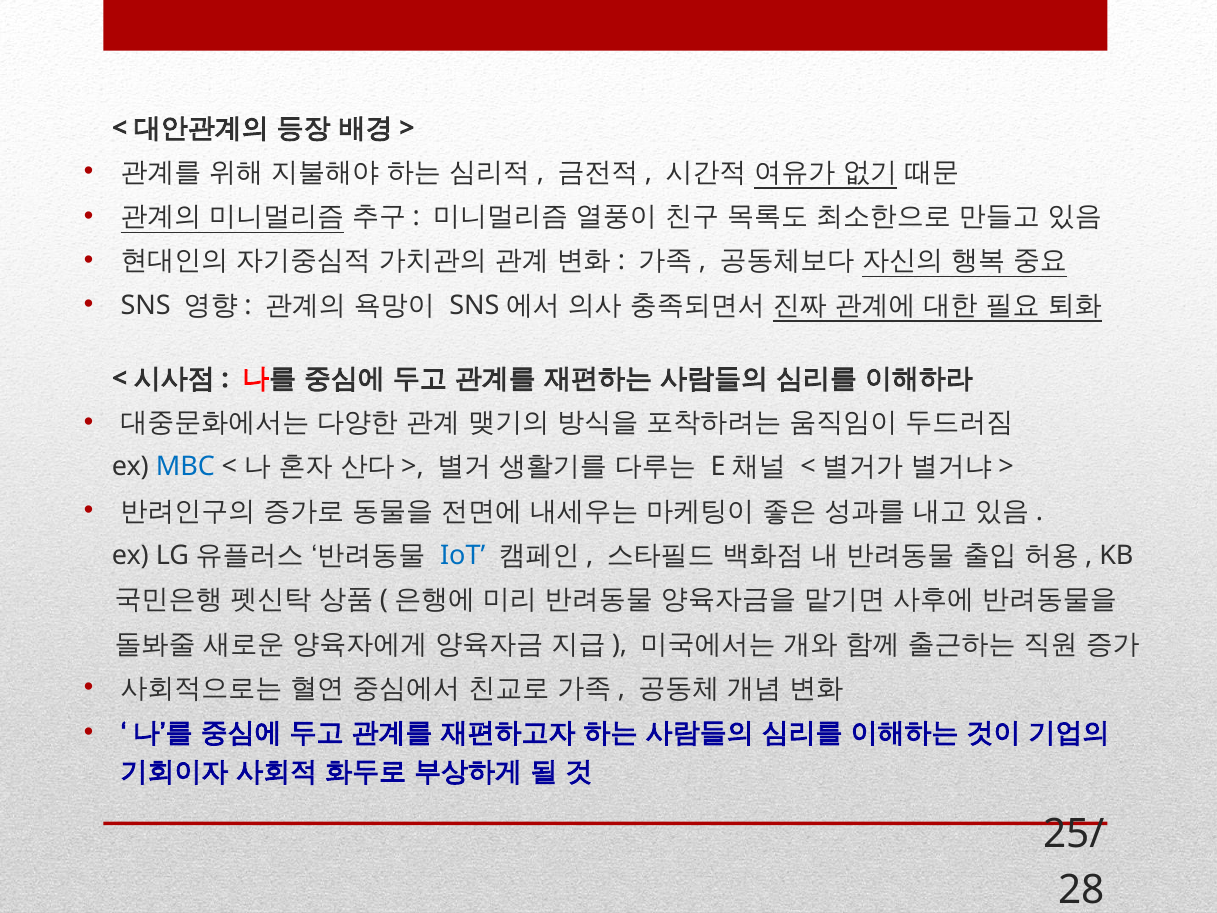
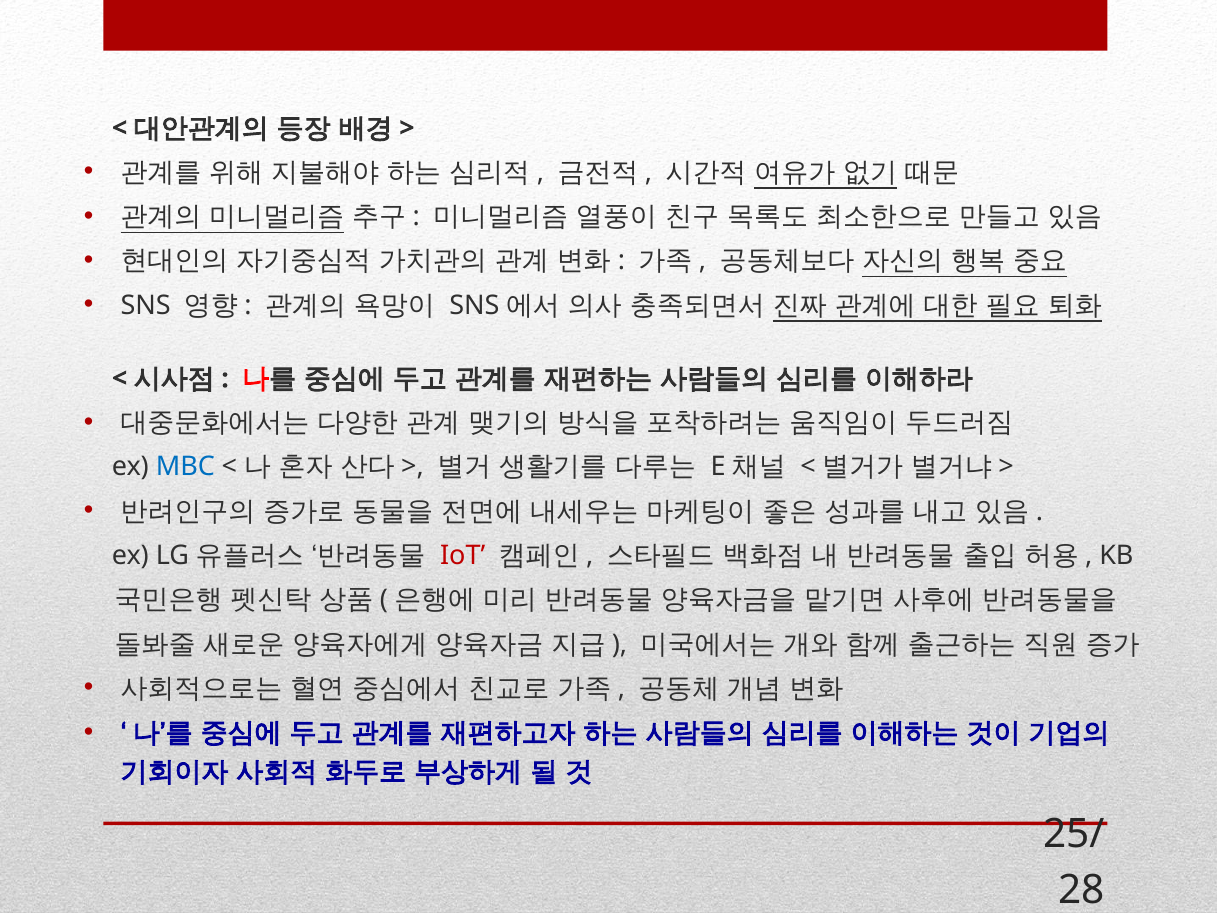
IoT colour: blue -> red
